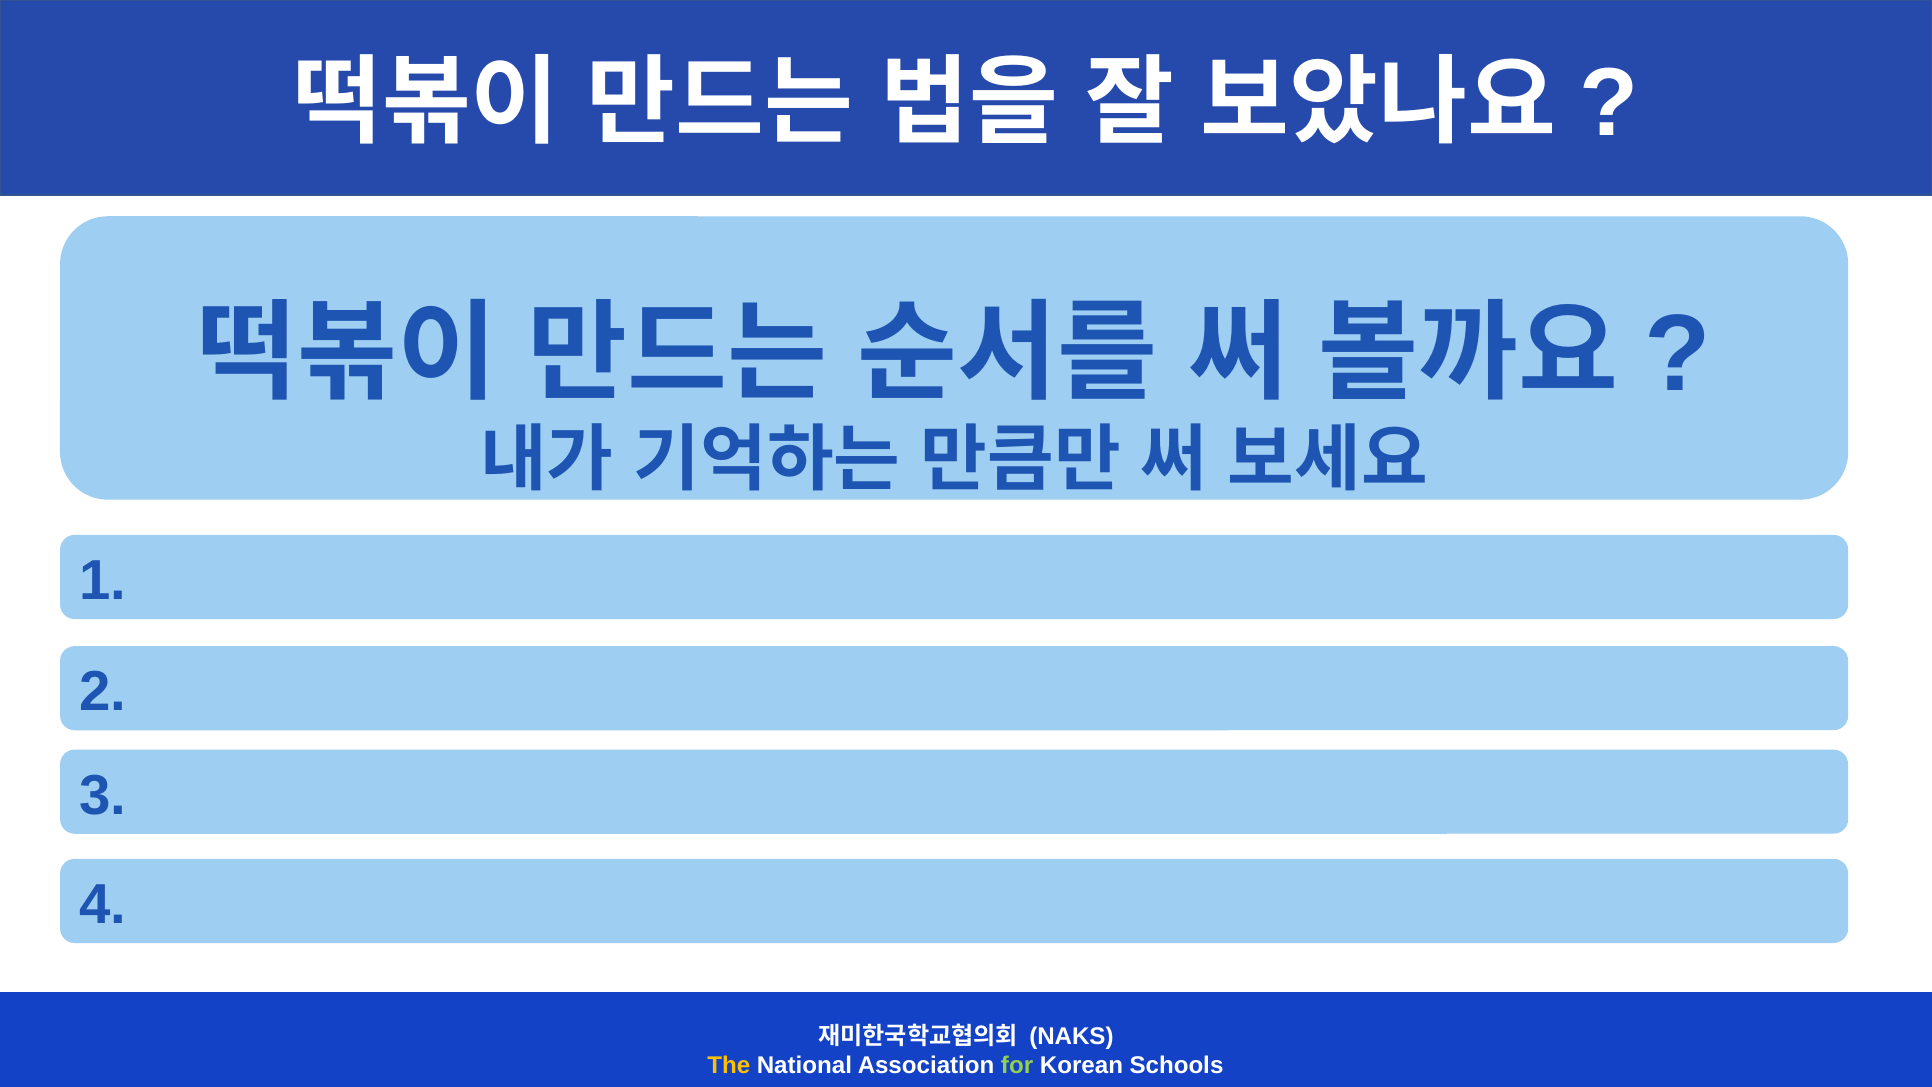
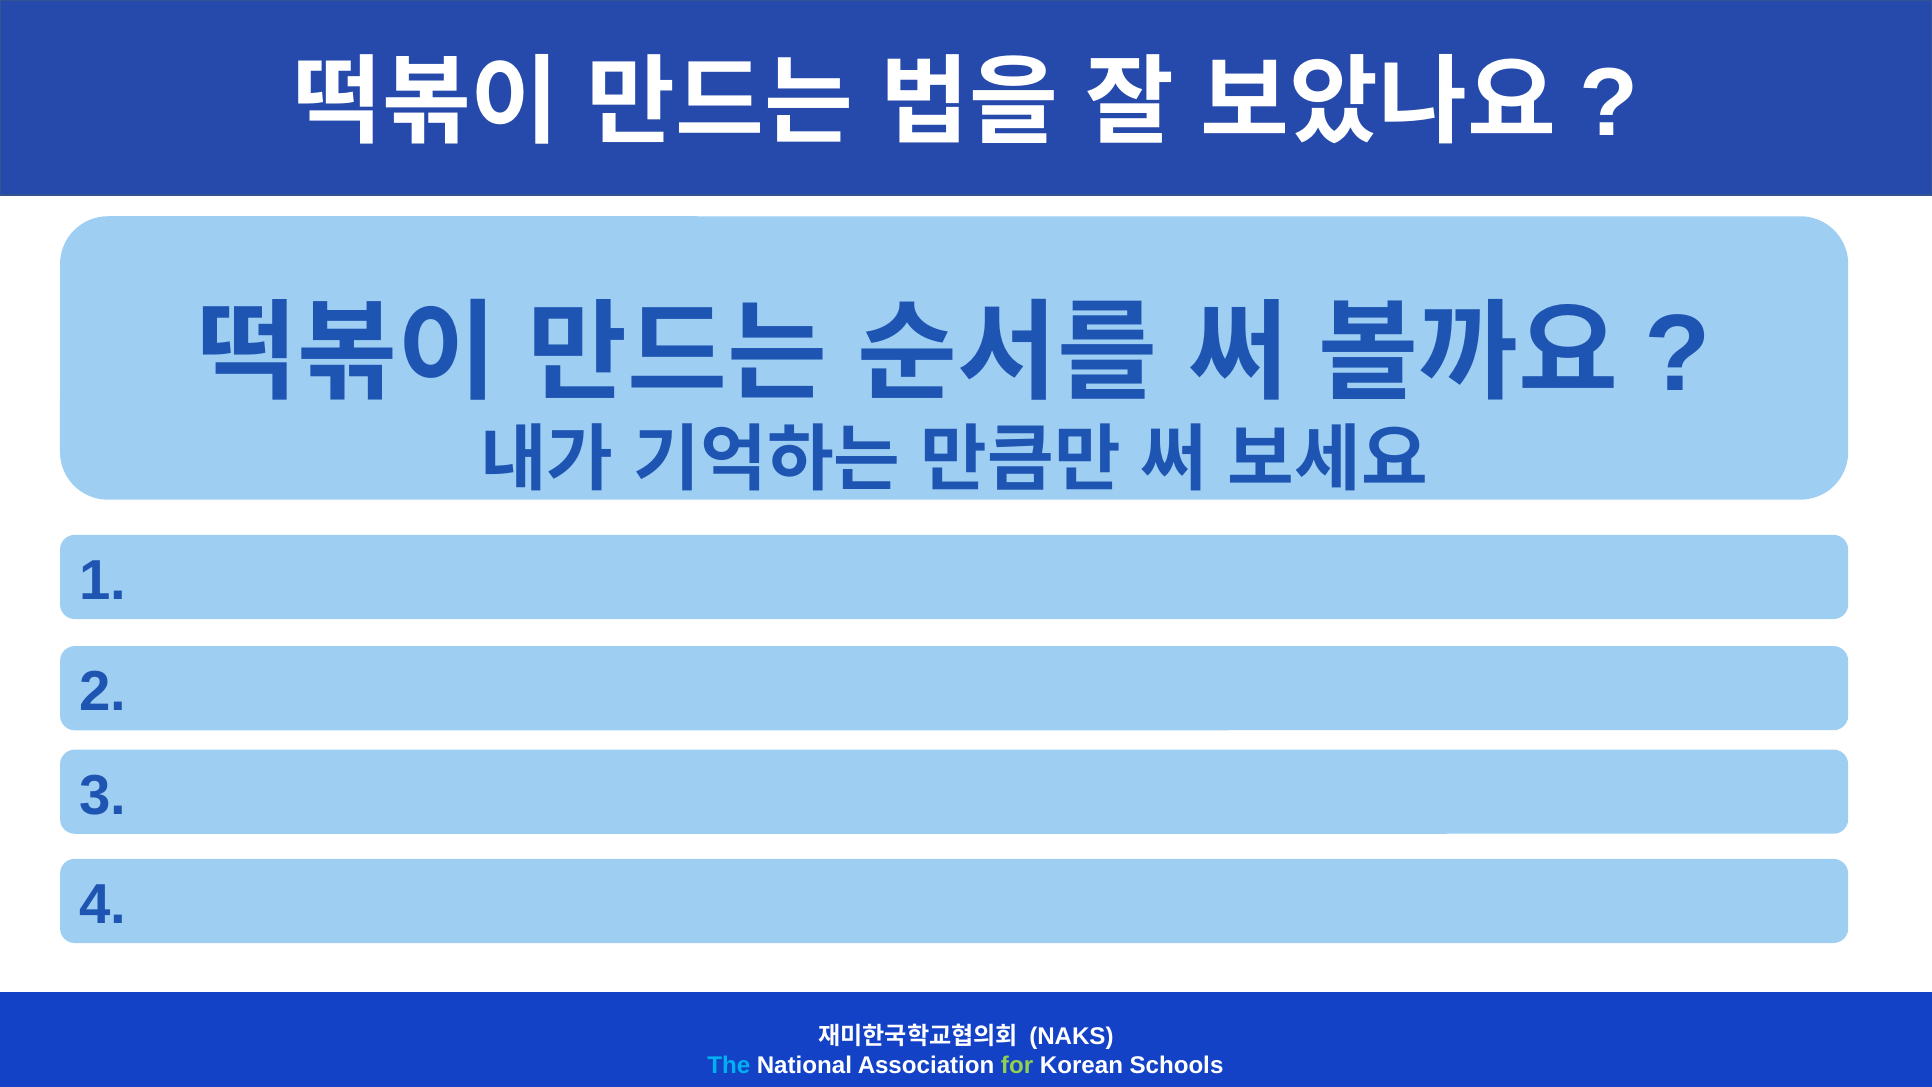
The colour: yellow -> light blue
